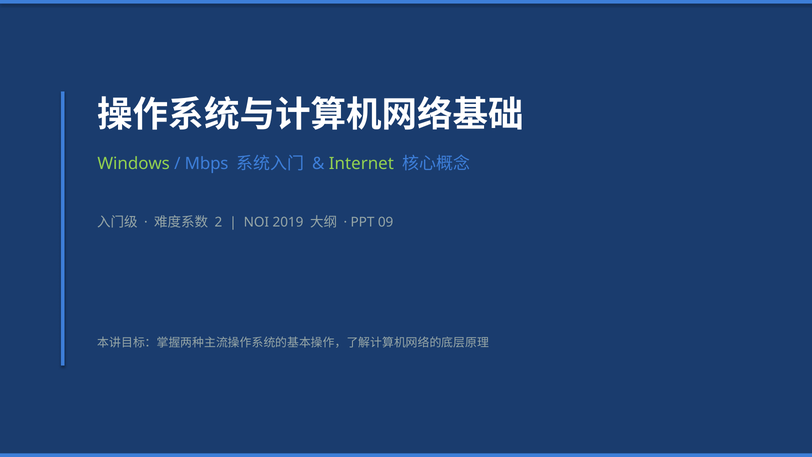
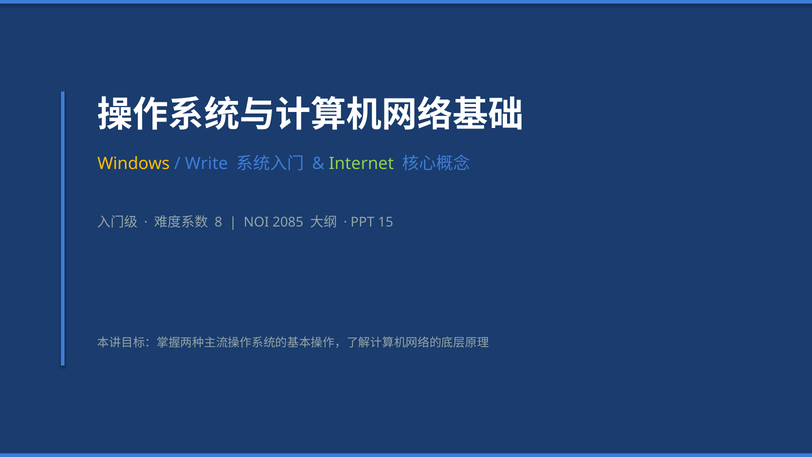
Windows colour: light green -> yellow
Mbps: Mbps -> Write
2: 2 -> 8
2019: 2019 -> 2085
09: 09 -> 15
